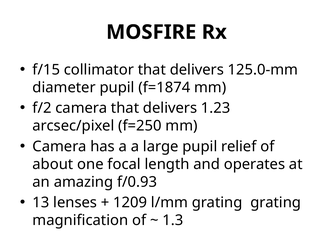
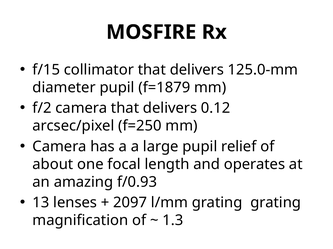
f=1874: f=1874 -> f=1879
1.23: 1.23 -> 0.12
1209: 1209 -> 2097
